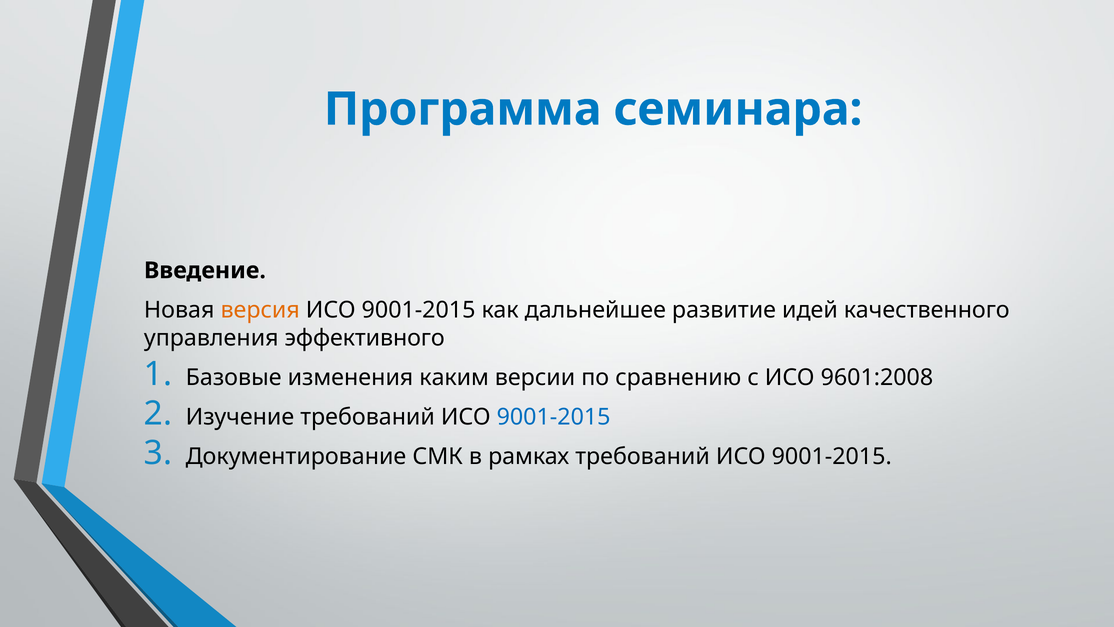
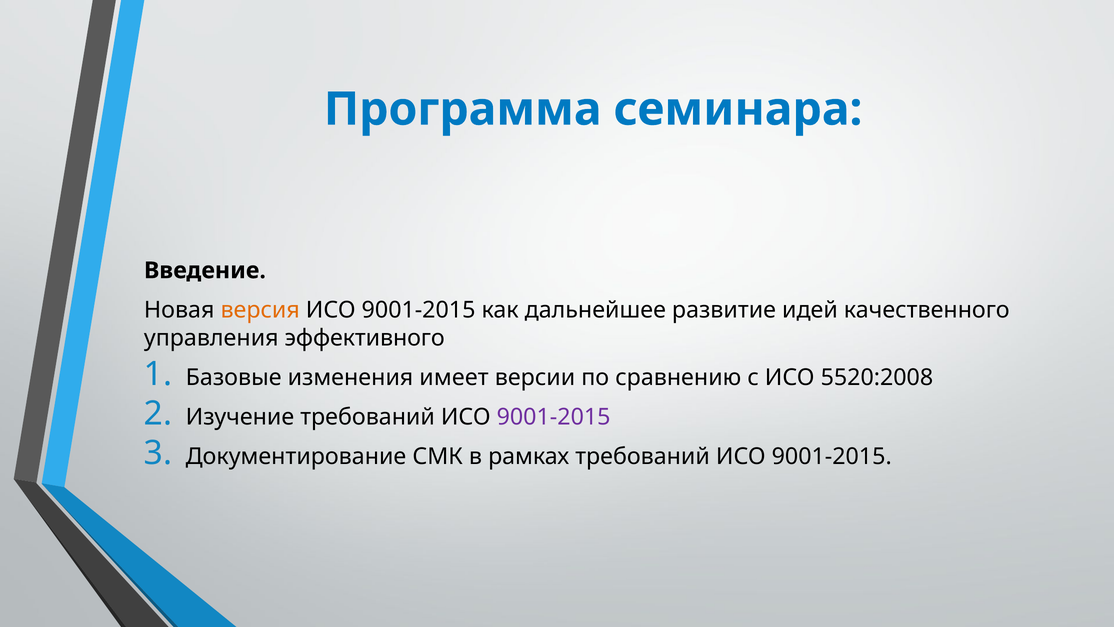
каким: каким -> имеет
9601:2008: 9601:2008 -> 5520:2008
9001-2015 at (554, 417) colour: blue -> purple
